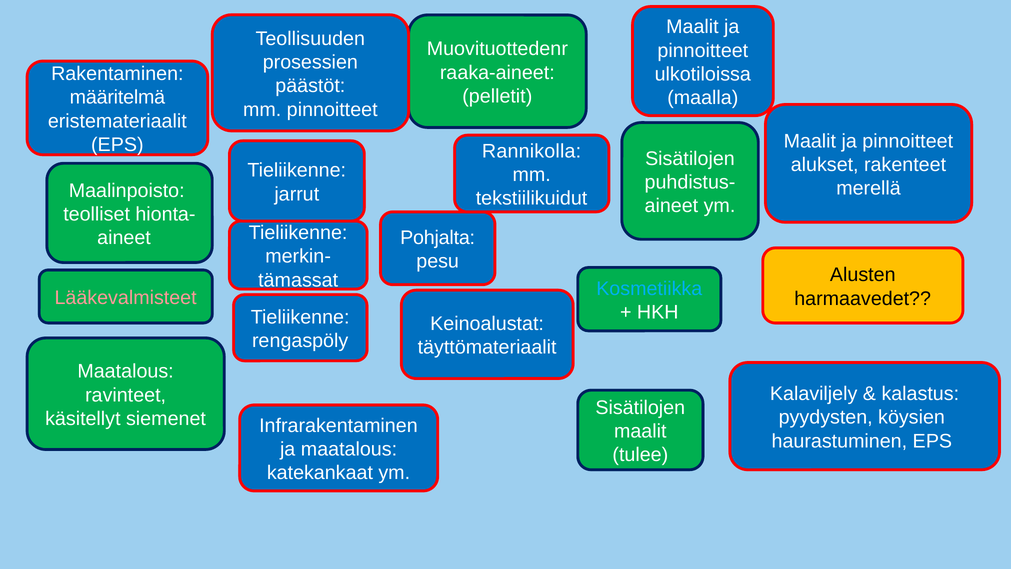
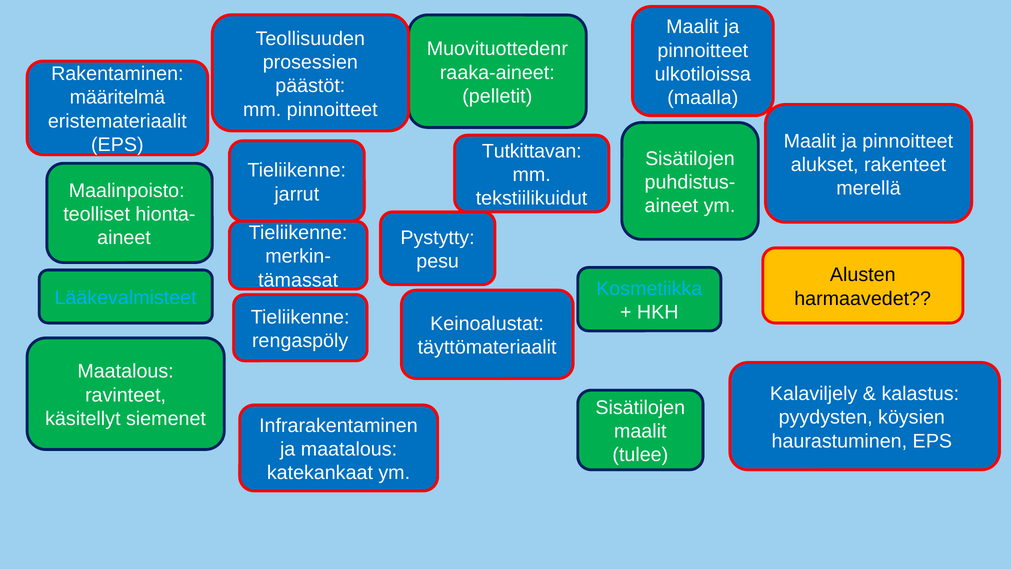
Rannikolla: Rannikolla -> Tutkittavan
Pohjalta: Pohjalta -> Pystytty
Lääkevalmisteet colour: pink -> light blue
